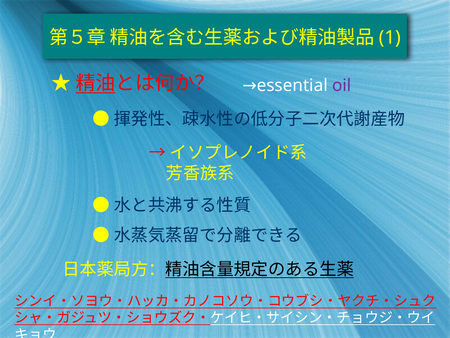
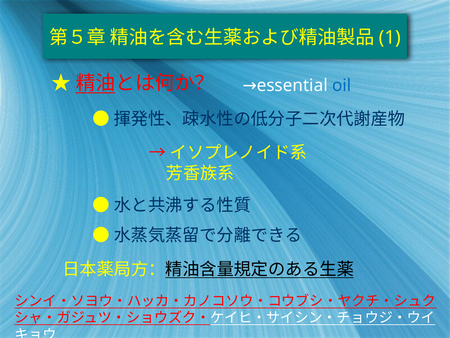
oil colour: purple -> blue
